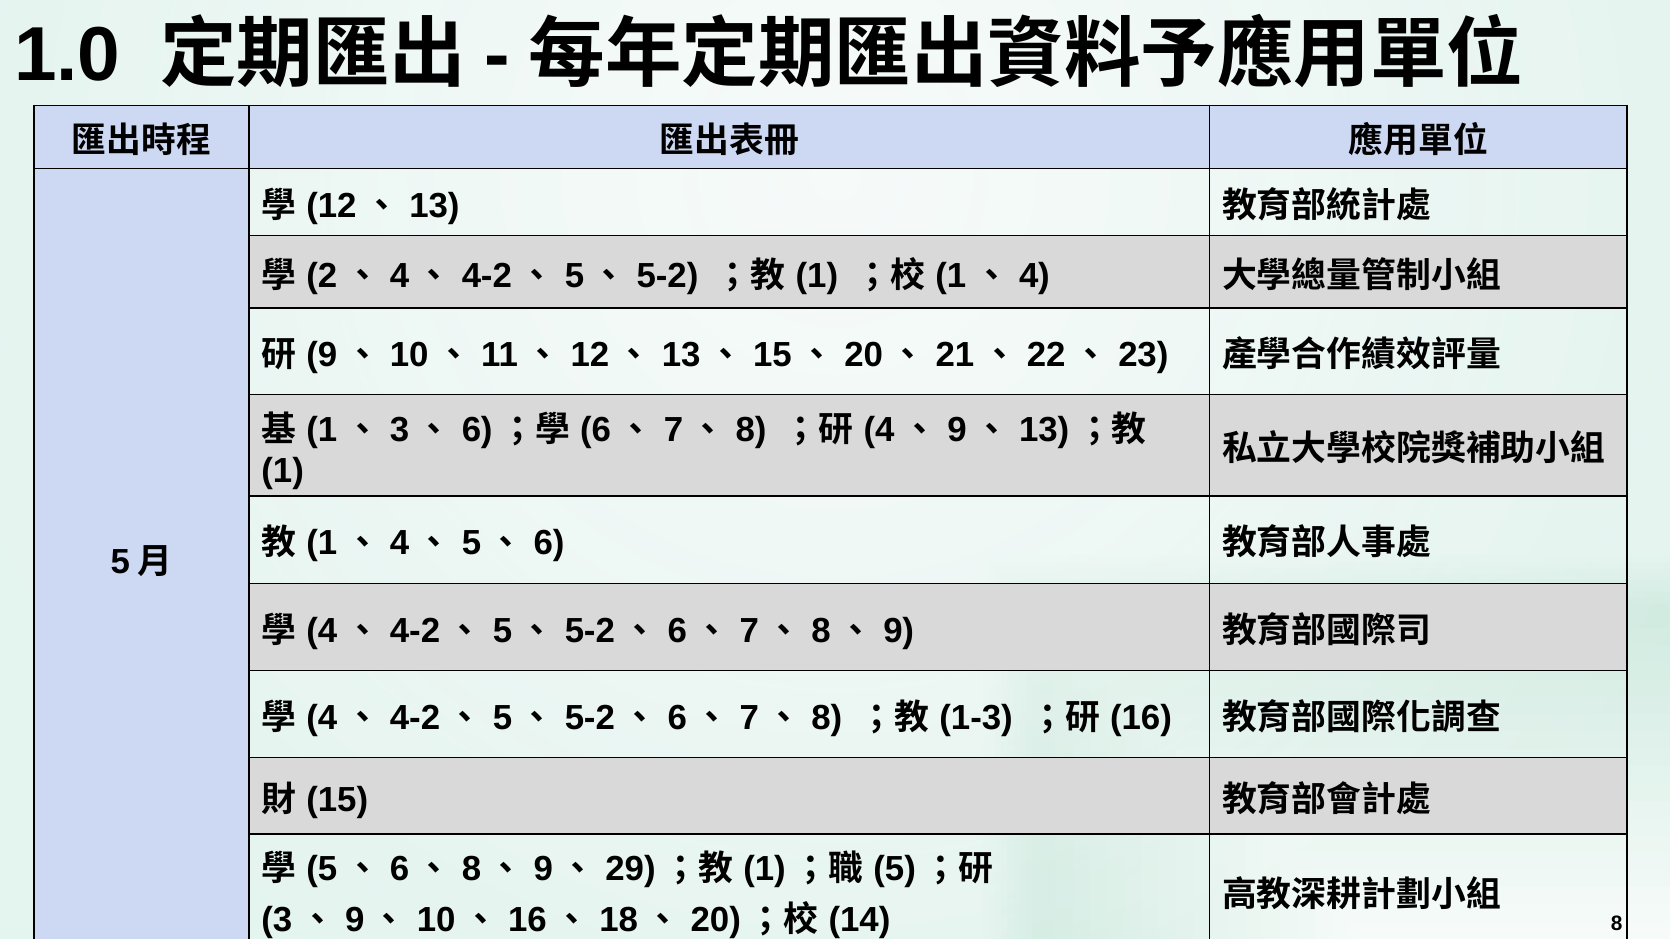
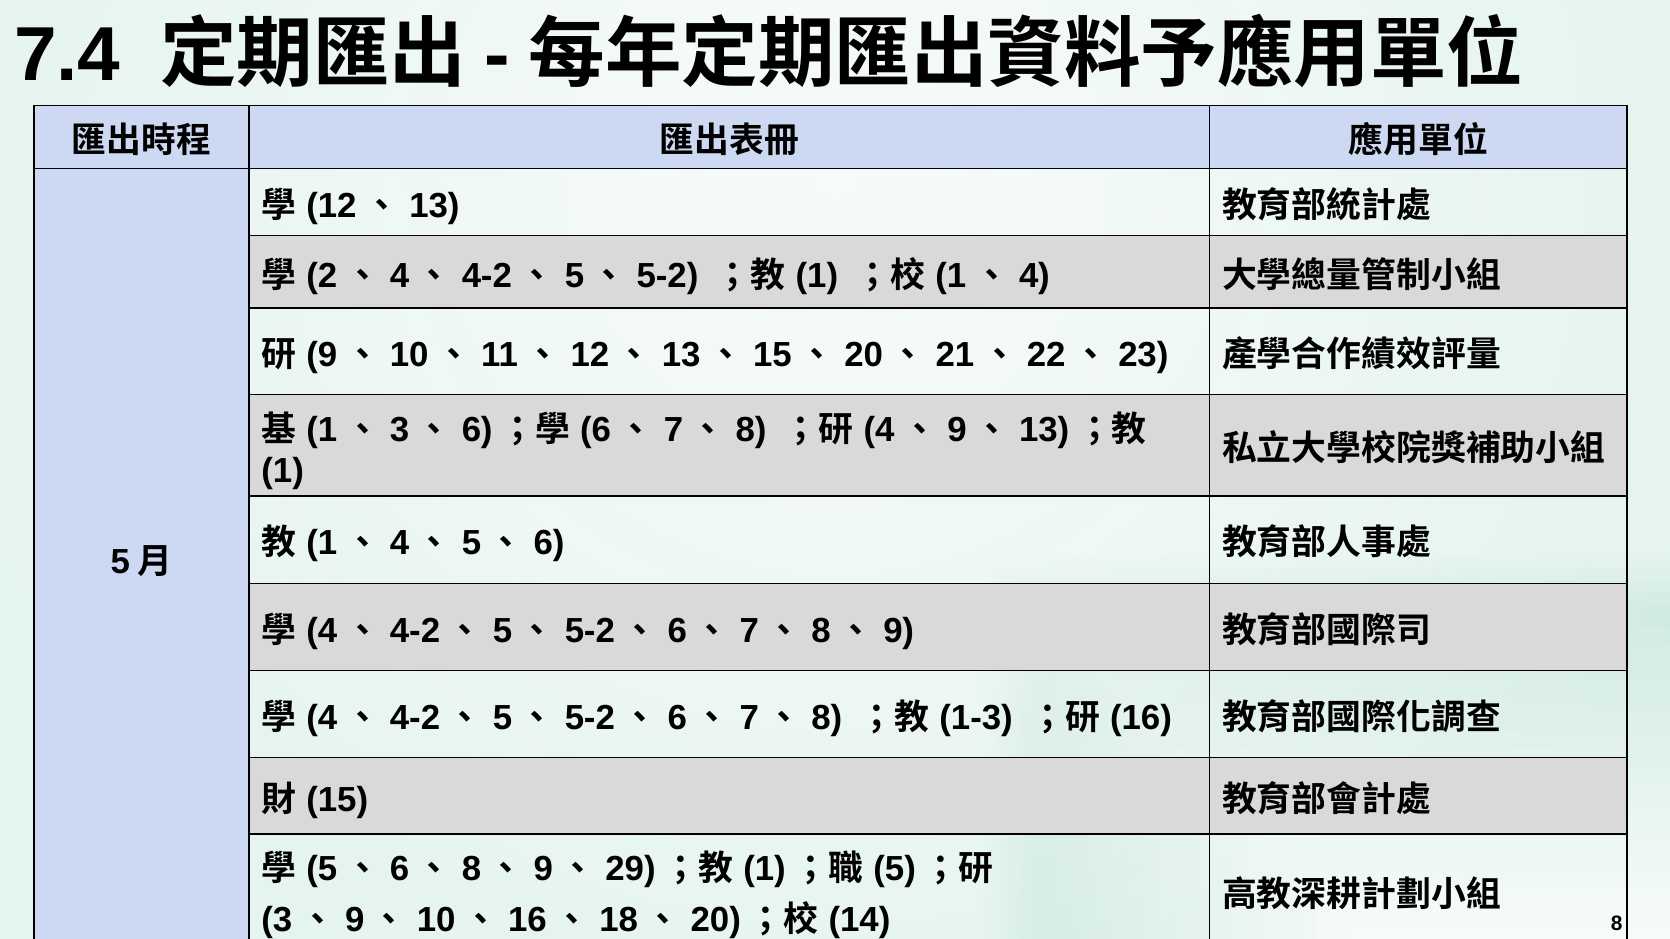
1.0: 1.0 -> 7.4
